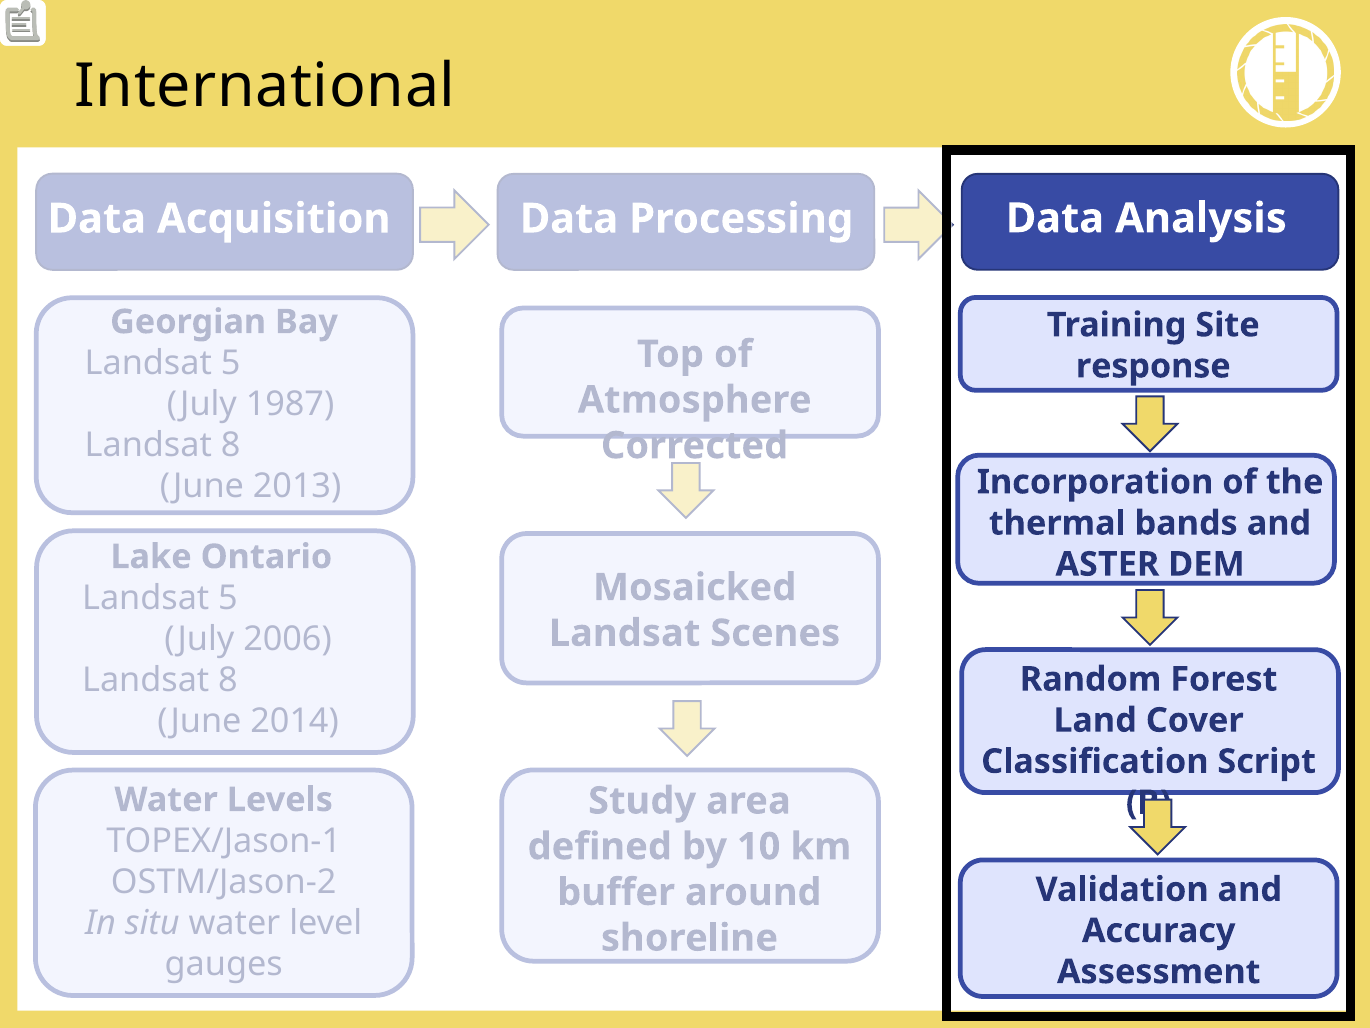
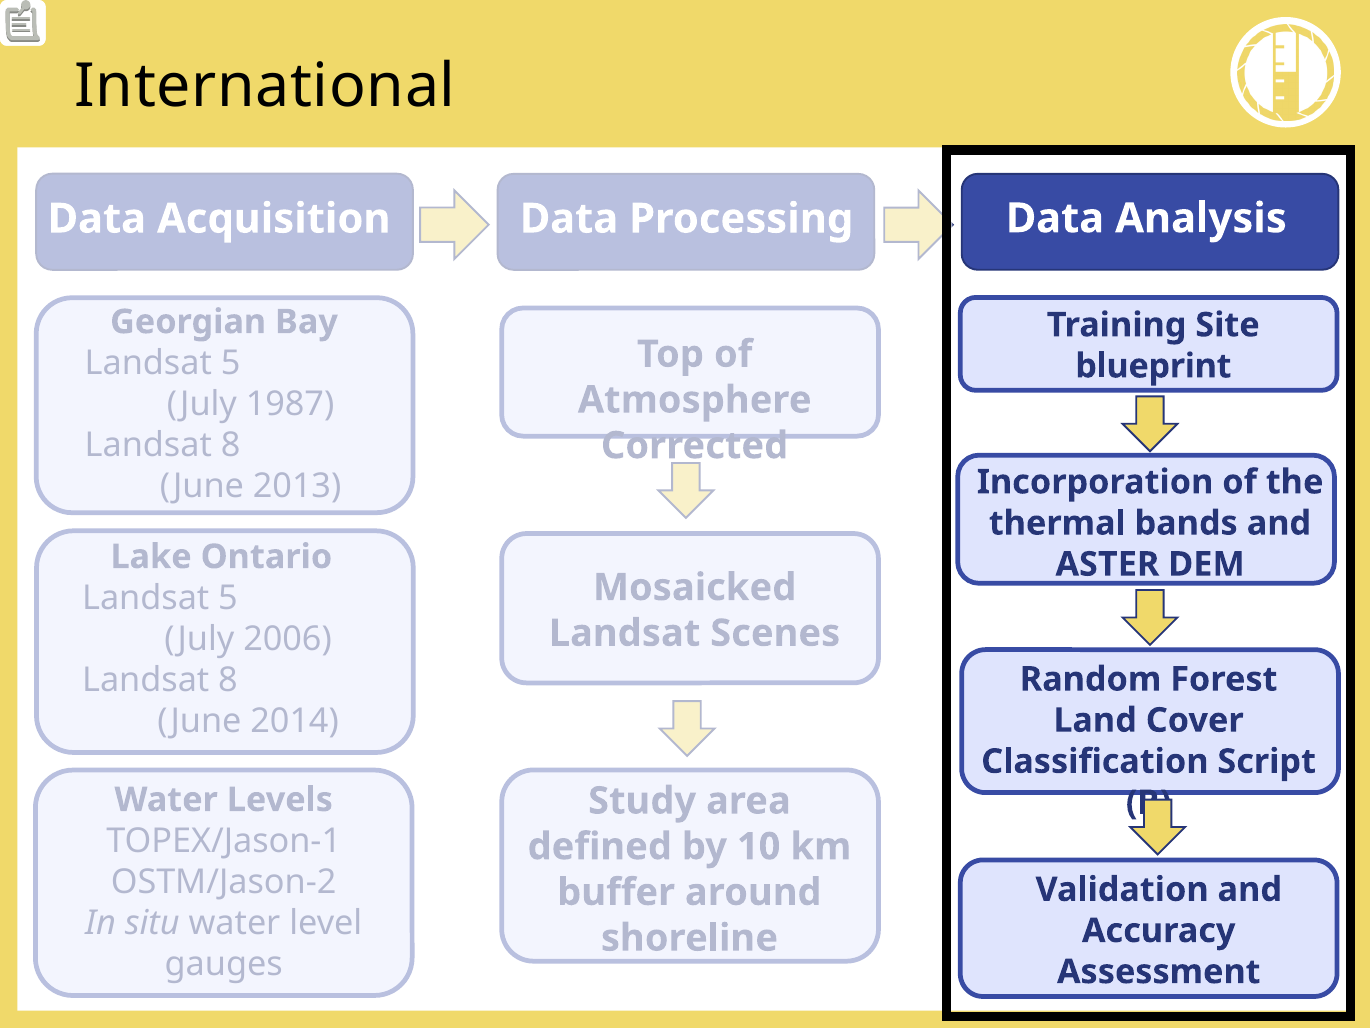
response: response -> blueprint
